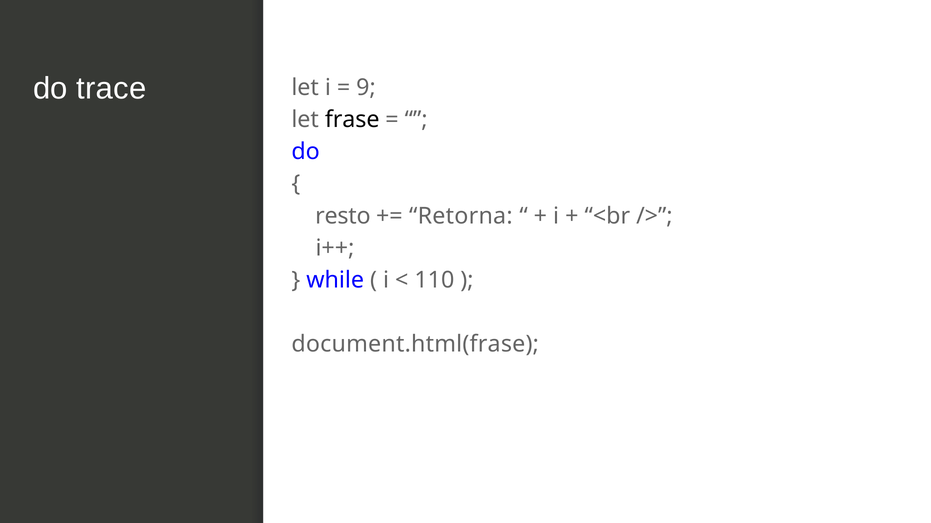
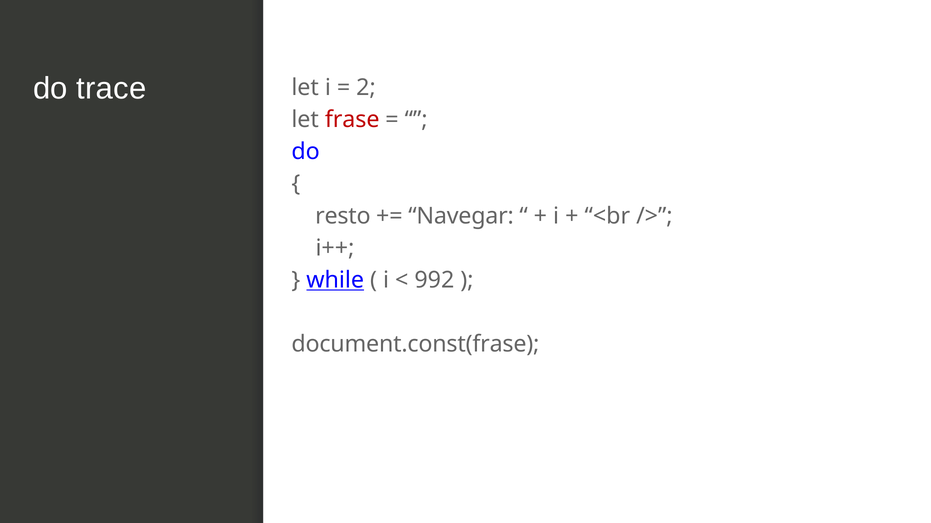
9: 9 -> 2
frase colour: black -> red
Retorna: Retorna -> Navegar
while underline: none -> present
110: 110 -> 992
document.html(frase: document.html(frase -> document.const(frase
